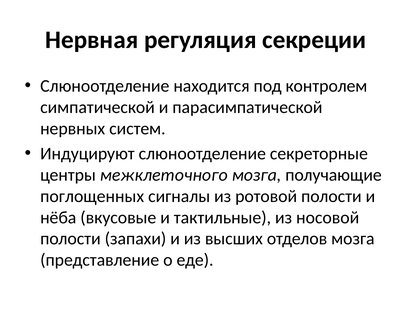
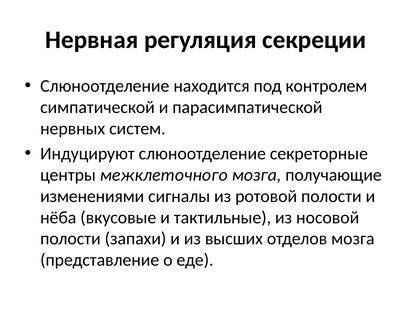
поглощенных: поглощенных -> изменениями
